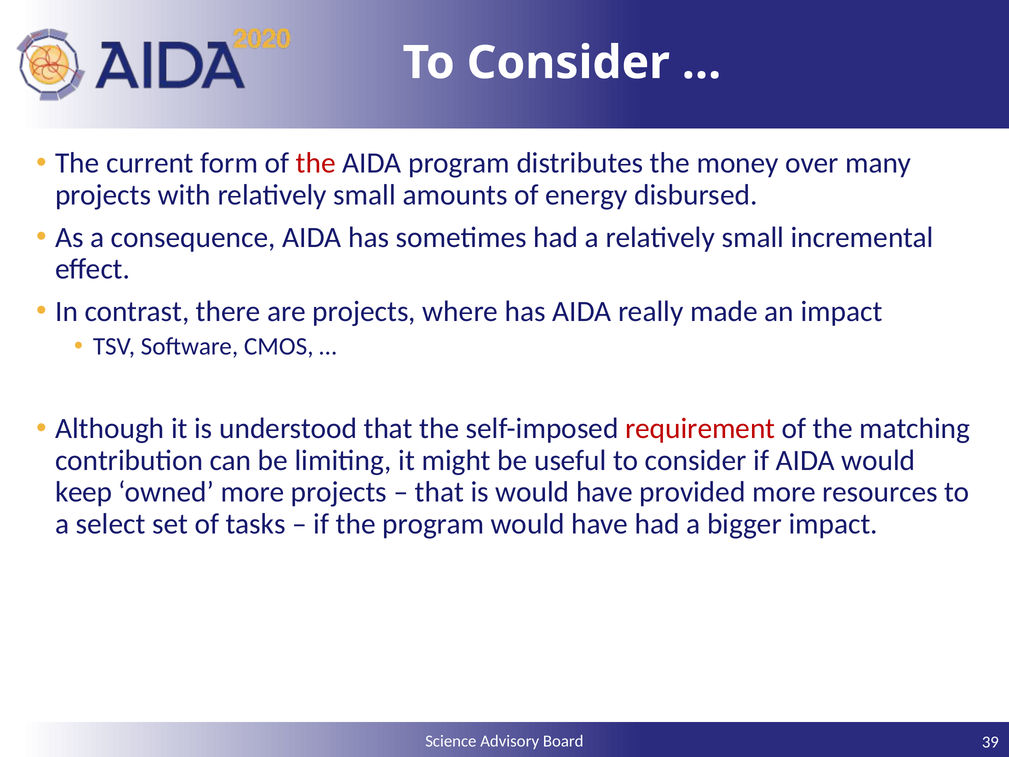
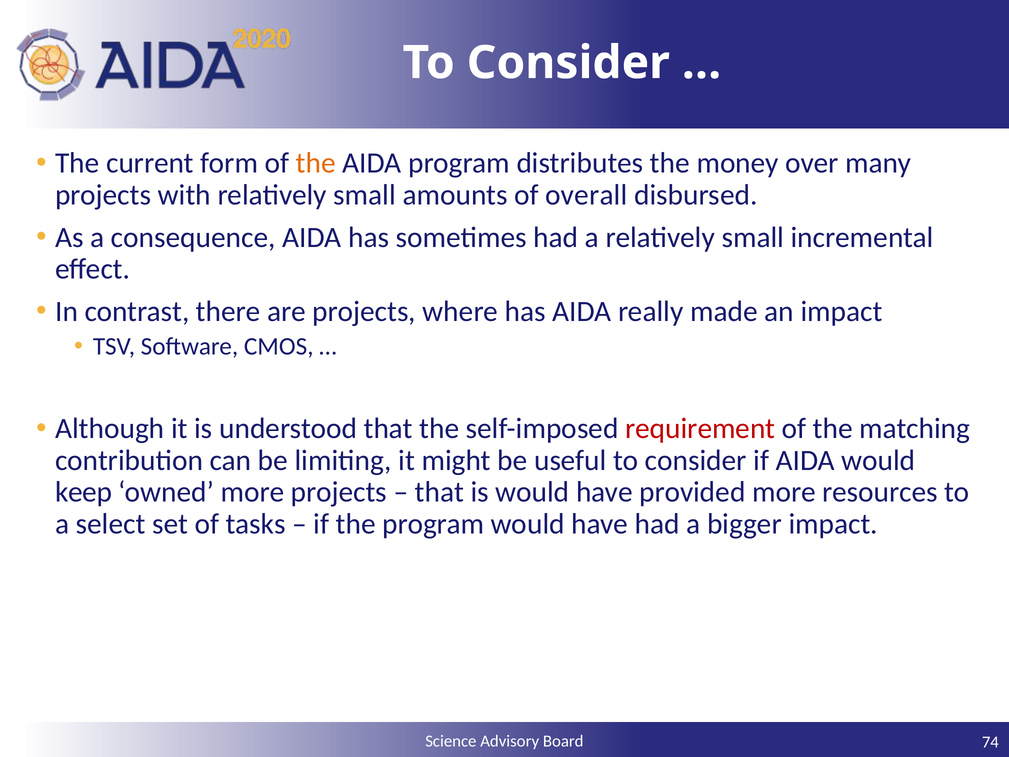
the at (316, 163) colour: red -> orange
energy: energy -> overall
39: 39 -> 74
